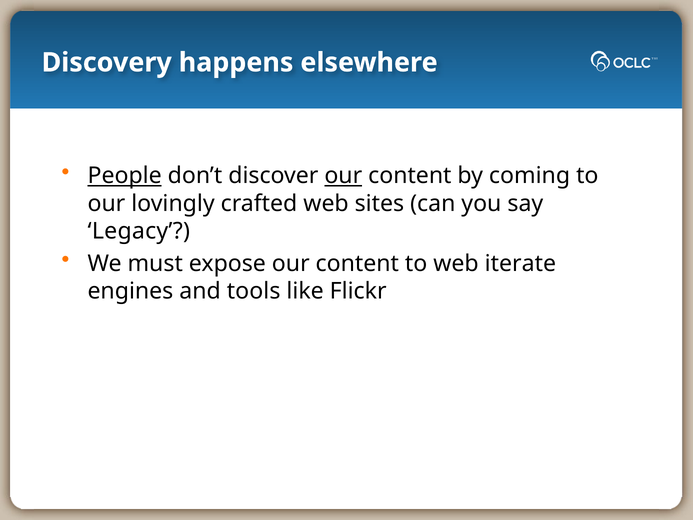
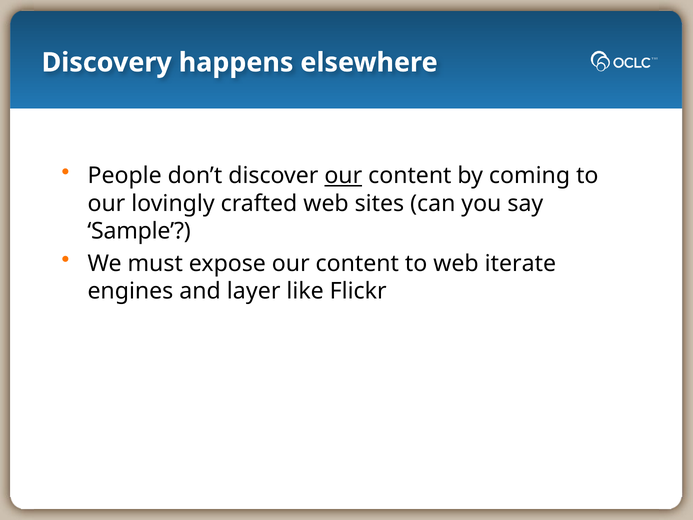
People underline: present -> none
Legacy: Legacy -> Sample
tools: tools -> layer
